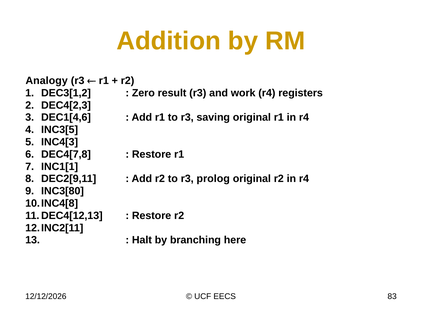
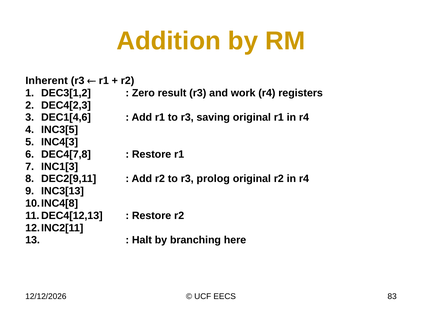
Analogy: Analogy -> Inherent
INC1[1: INC1[1 -> INC1[3
INC3[80: INC3[80 -> INC3[13
